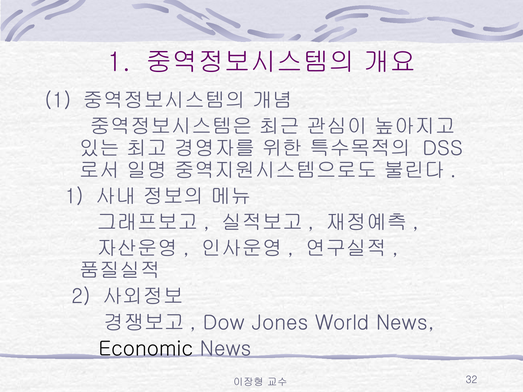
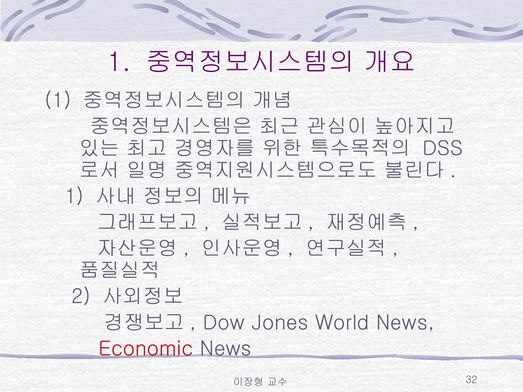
Economic colour: black -> red
